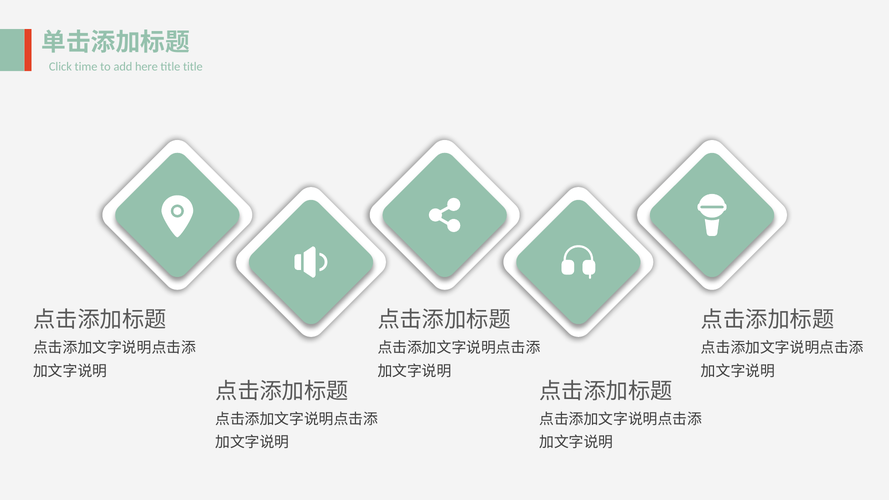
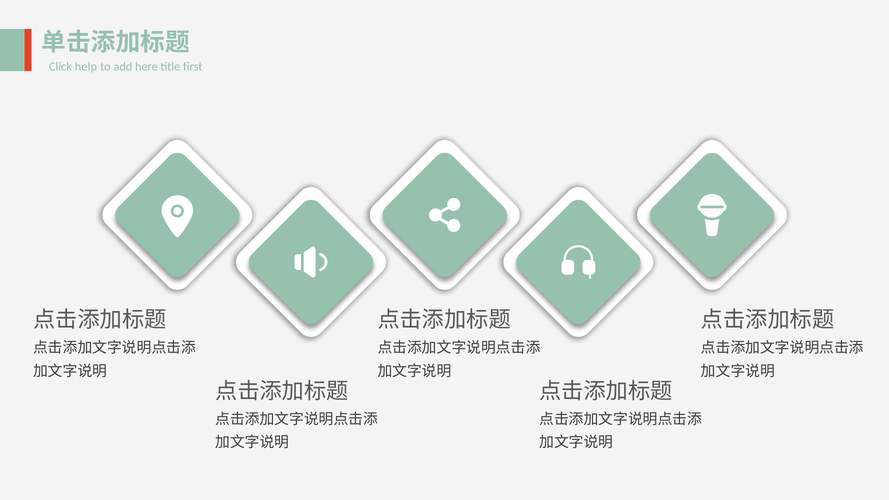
time: time -> help
title title: title -> first
